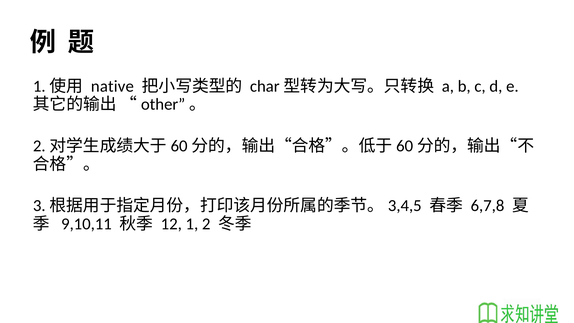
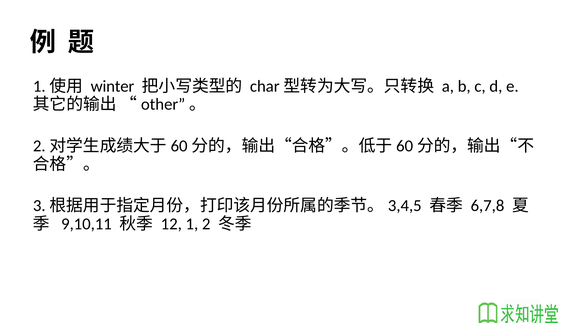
native: native -> winter
